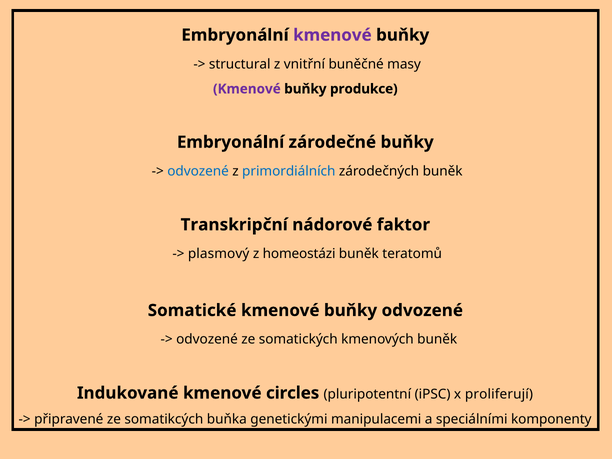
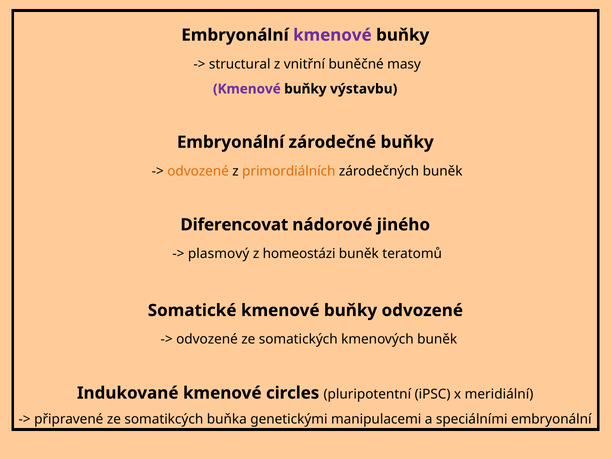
produkce: produkce -> výstavbu
odvozené at (198, 171) colour: blue -> orange
primordiálních colour: blue -> orange
Transkripční: Transkripční -> Diferencovat
faktor: faktor -> jiného
proliferují: proliferují -> meridiální
speciálními komponenty: komponenty -> embryonální
